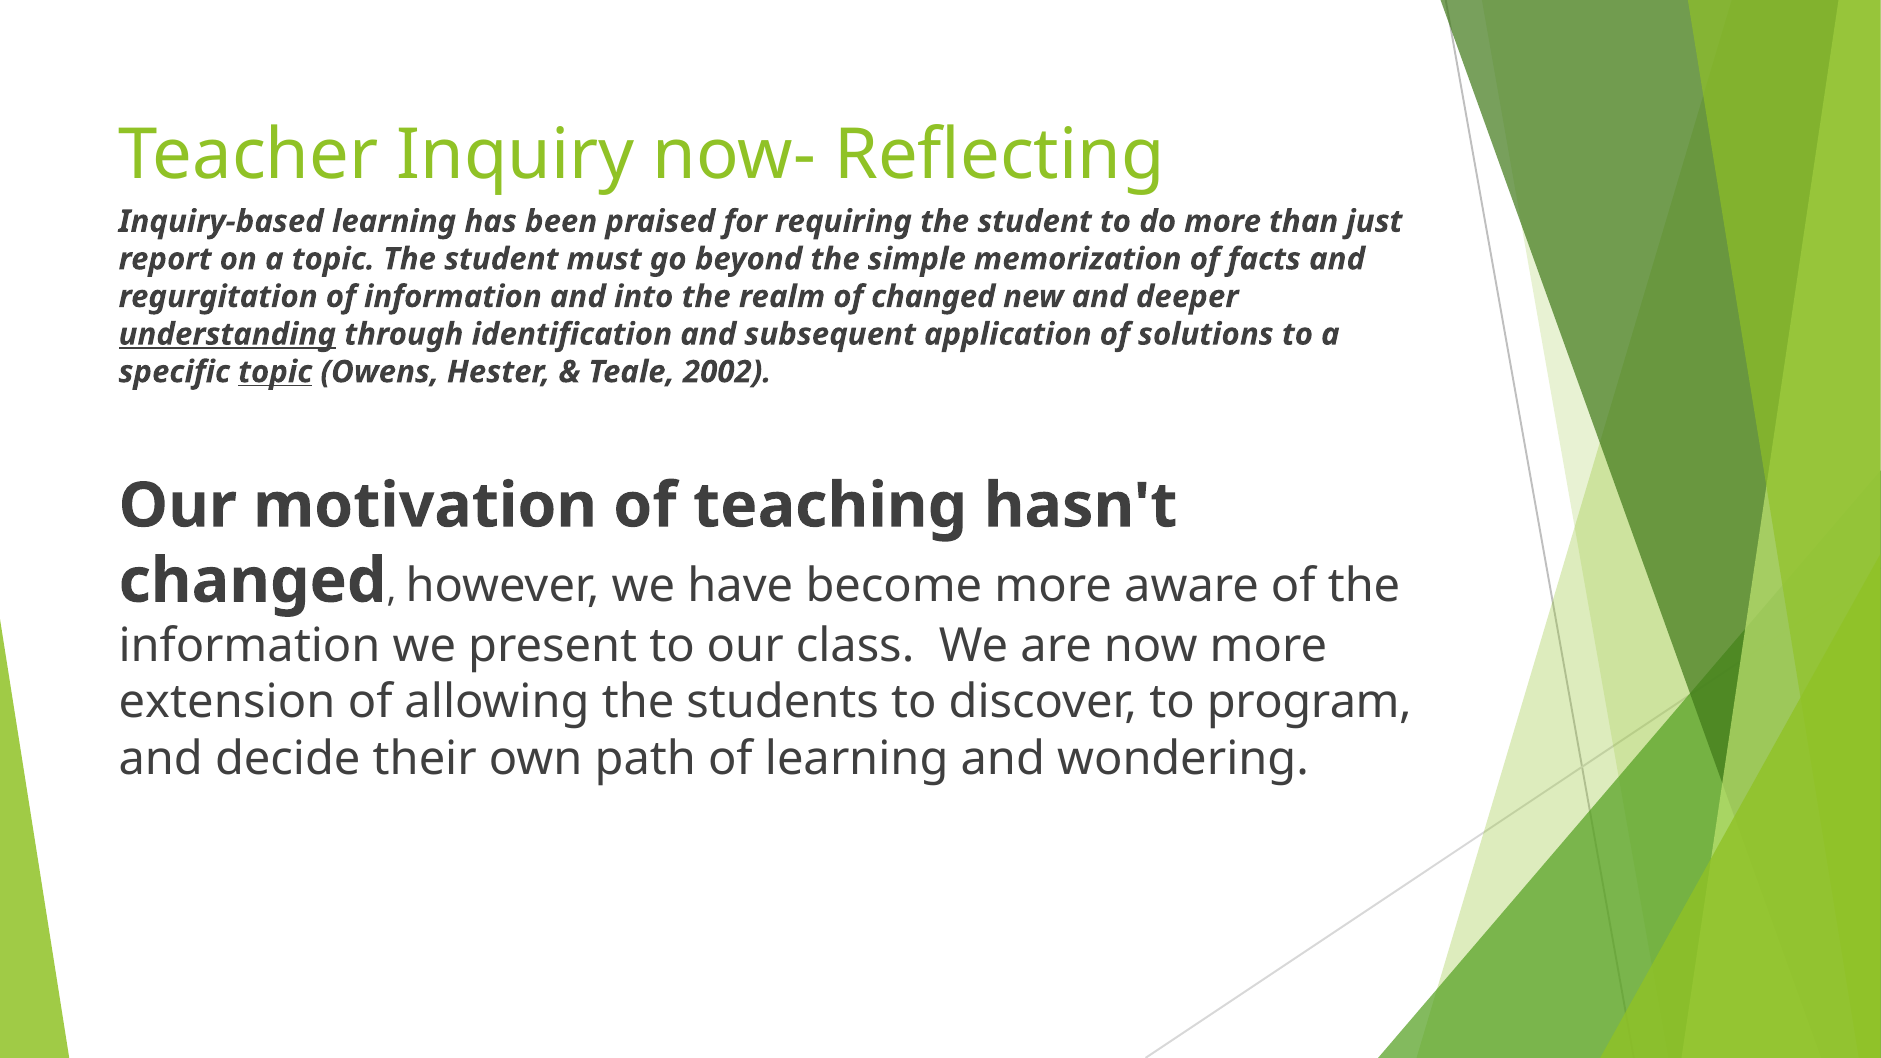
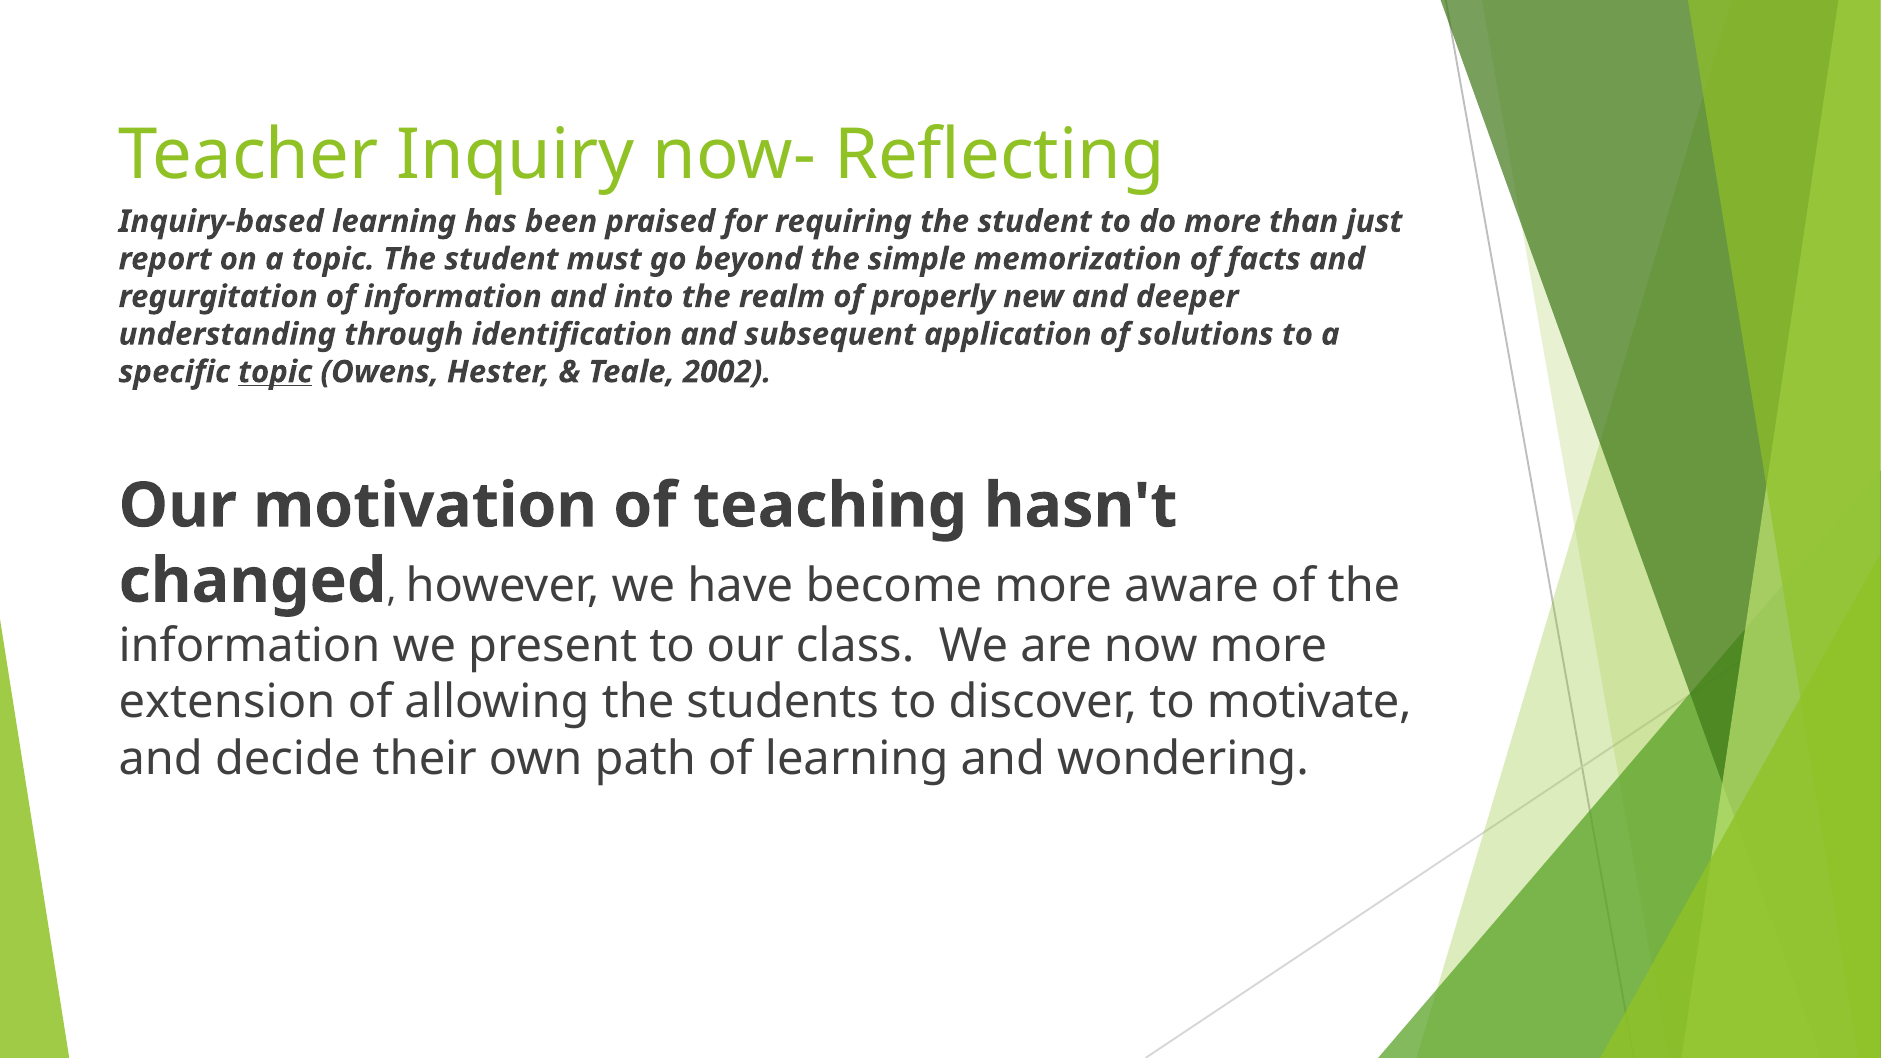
of changed: changed -> properly
understanding underline: present -> none
program: program -> motivate
